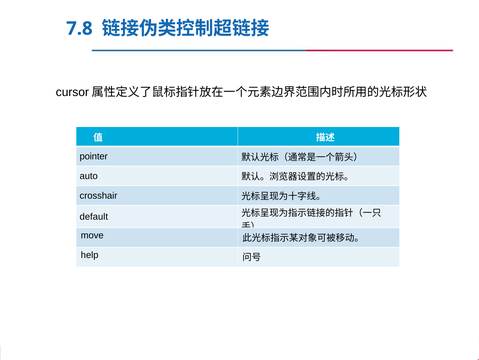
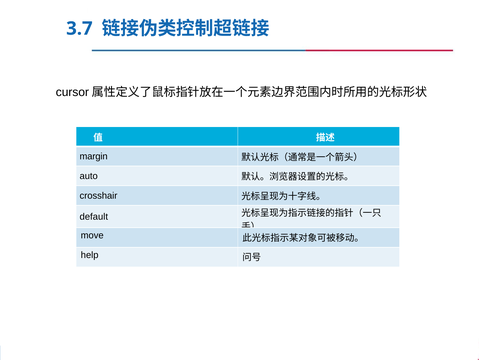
7.8: 7.8 -> 3.7
pointer: pointer -> margin
